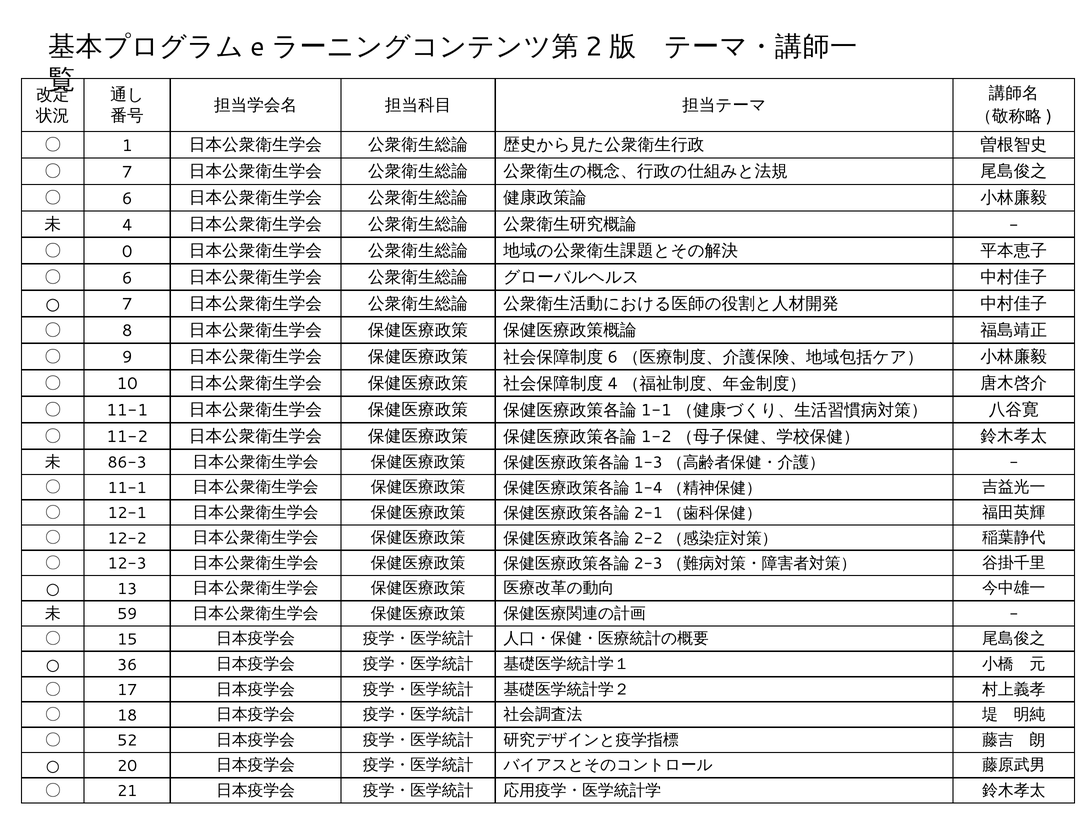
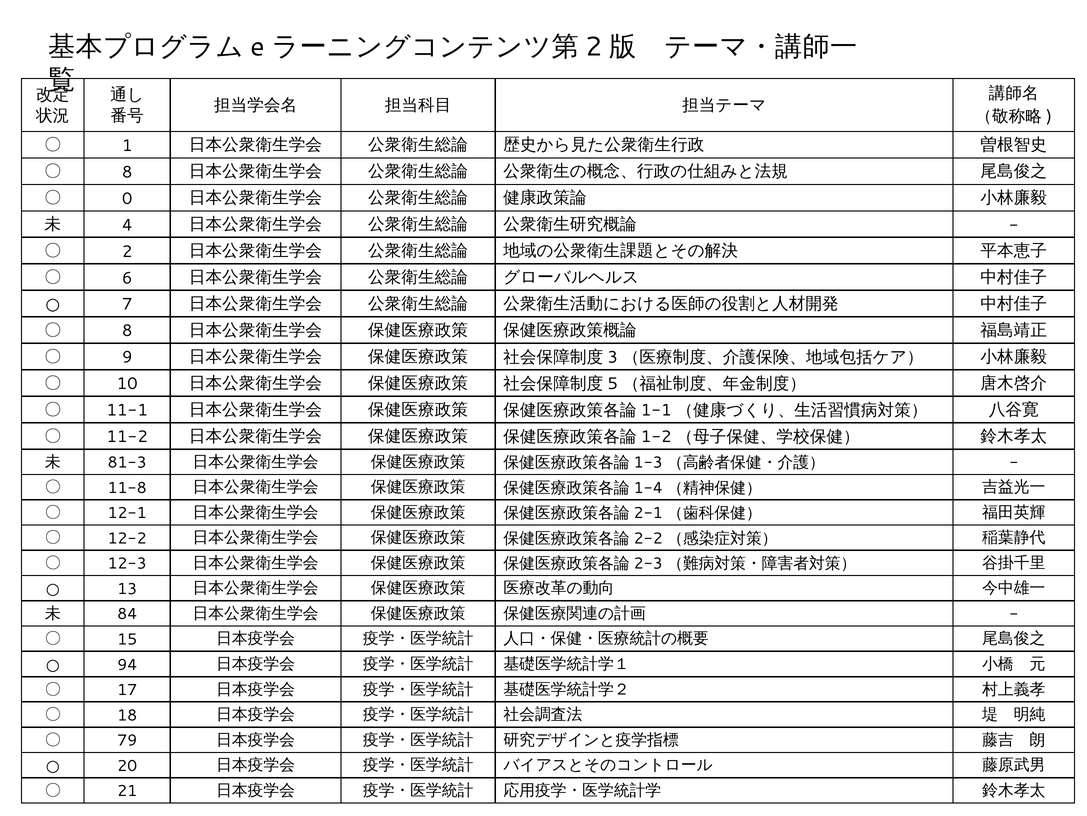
7 at (127, 172): 7 -> 8
6 at (127, 198): 6 -> 0
0: 0 -> 2
6 at (613, 357): 6 -> 3
4 at (613, 384): 4 -> 5
86-3: 86-3 -> 81-3
11-1 at (127, 487): 11-1 -> 11-8
59: 59 -> 84
36: 36 -> 94
52: 52 -> 79
